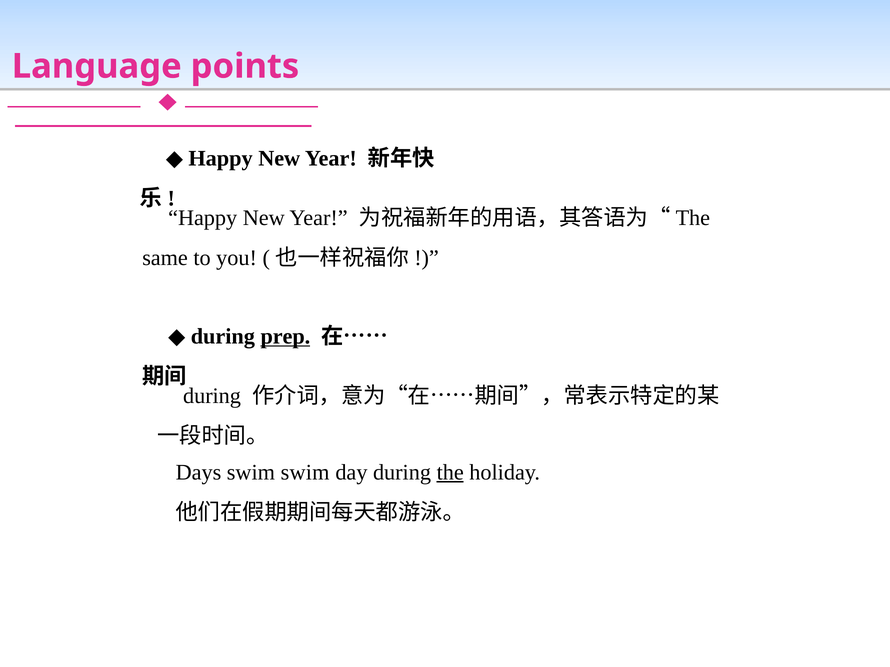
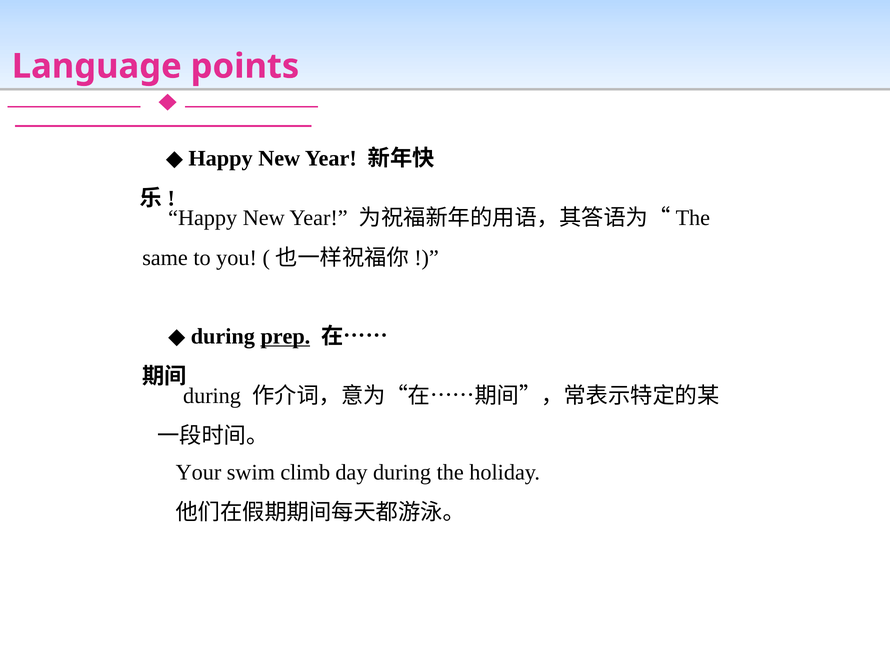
Days: Days -> Your
swim swim: swim -> climb
the underline: present -> none
